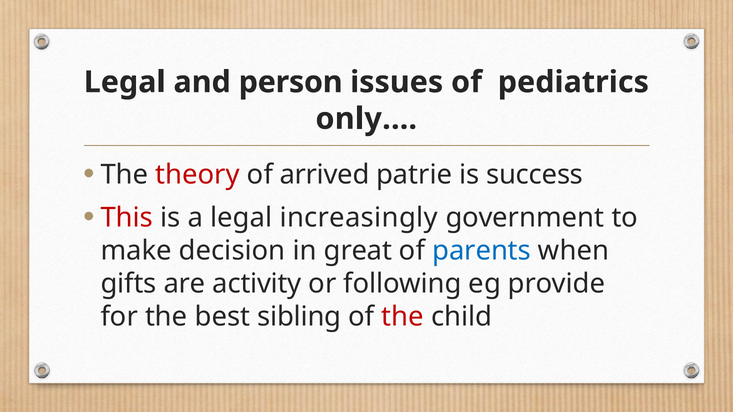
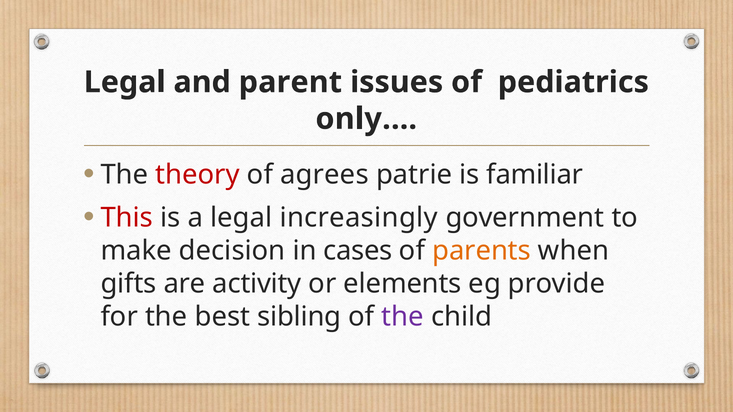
person: person -> parent
arrived: arrived -> agrees
success: success -> familiar
great: great -> cases
parents colour: blue -> orange
following: following -> elements
the at (403, 317) colour: red -> purple
